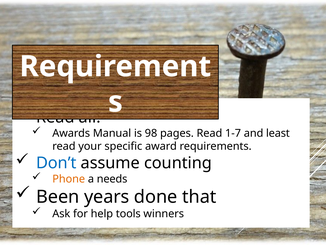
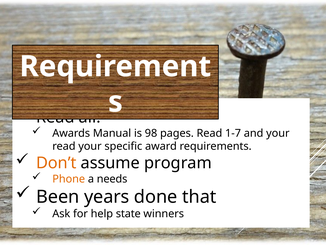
and least: least -> your
Don’t colour: blue -> orange
counting: counting -> program
tools: tools -> state
